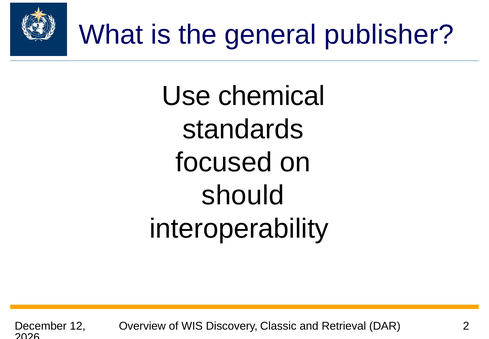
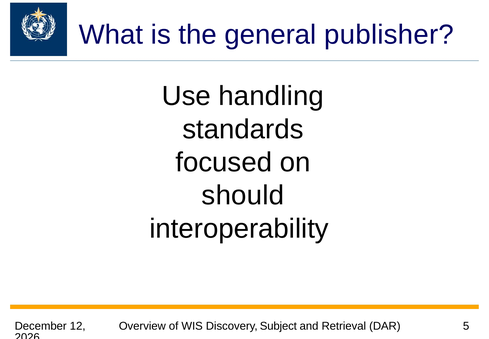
chemical: chemical -> handling
Classic: Classic -> Subject
2: 2 -> 5
